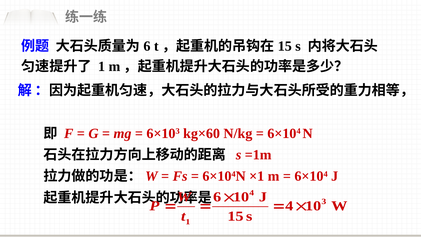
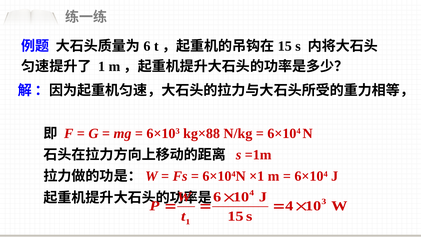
kg×60: kg×60 -> kg×88
